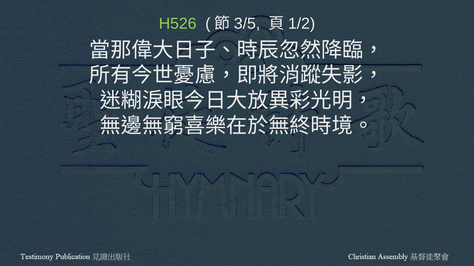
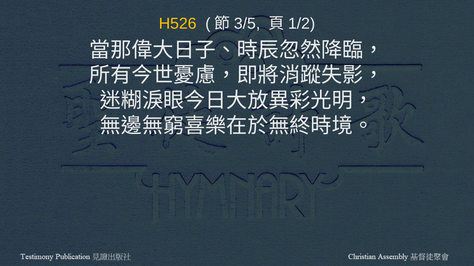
H526 colour: light green -> yellow
